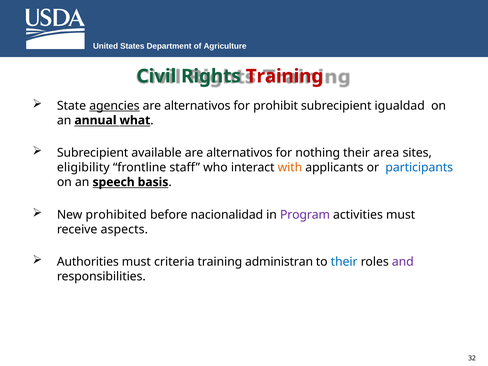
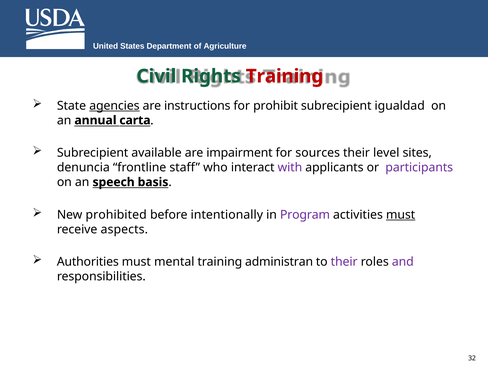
alternativos at (197, 106): alternativos -> instructions
what: what -> carta
alternativos at (239, 153): alternativos -> impairment
nothing: nothing -> sources
area: area -> level
eligibility: eligibility -> denuncia
with colour: orange -> purple
participants colour: blue -> purple
nacionalidad: nacionalidad -> intentionally
must at (401, 215) underline: none -> present
criteria: criteria -> mental
their at (344, 262) colour: blue -> purple
